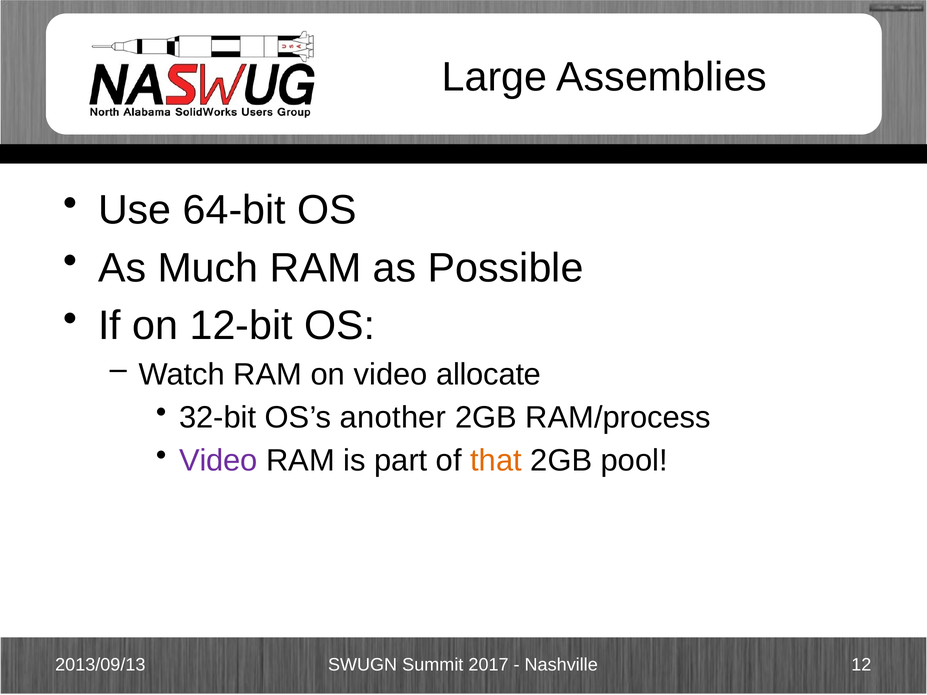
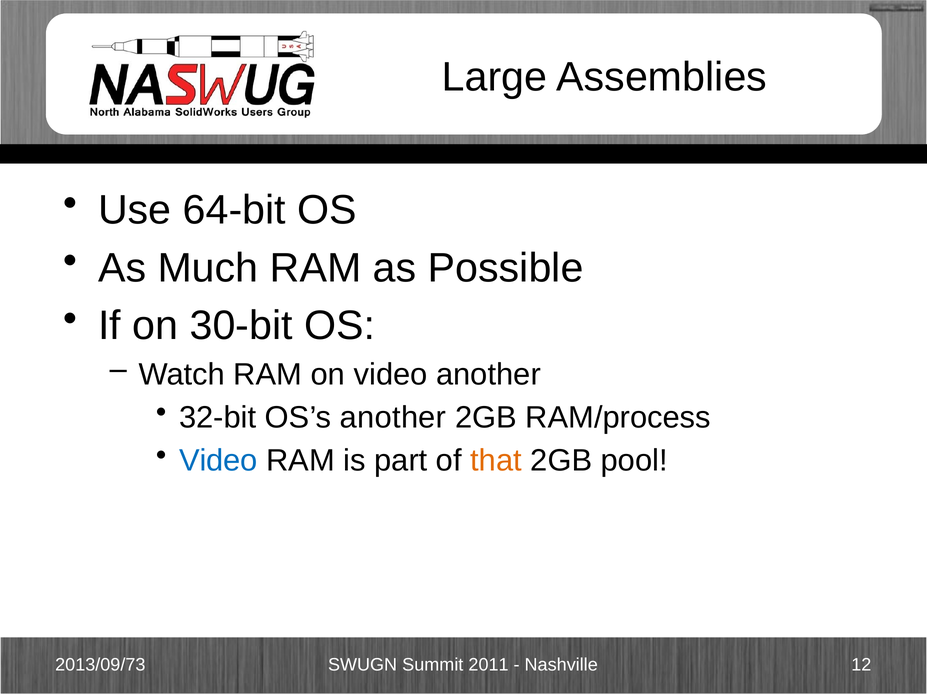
12-bit: 12-bit -> 30-bit
video allocate: allocate -> another
Video at (218, 461) colour: purple -> blue
2013/09/13: 2013/09/13 -> 2013/09/73
2017: 2017 -> 2011
